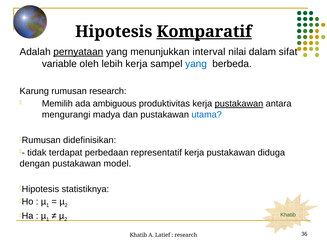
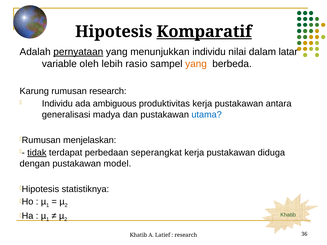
menunjukkan interval: interval -> individu
sifat: sifat -> latar
lebih kerja: kerja -> rasio
yang at (196, 64) colour: blue -> orange
Memilih at (57, 104): Memilih -> Individu
pustakawan at (239, 104) underline: present -> none
mengurangi: mengurangi -> generalisasi
didefinisikan: didefinisikan -> menjelaskan
tidak underline: none -> present
representatif: representatif -> seperangkat
